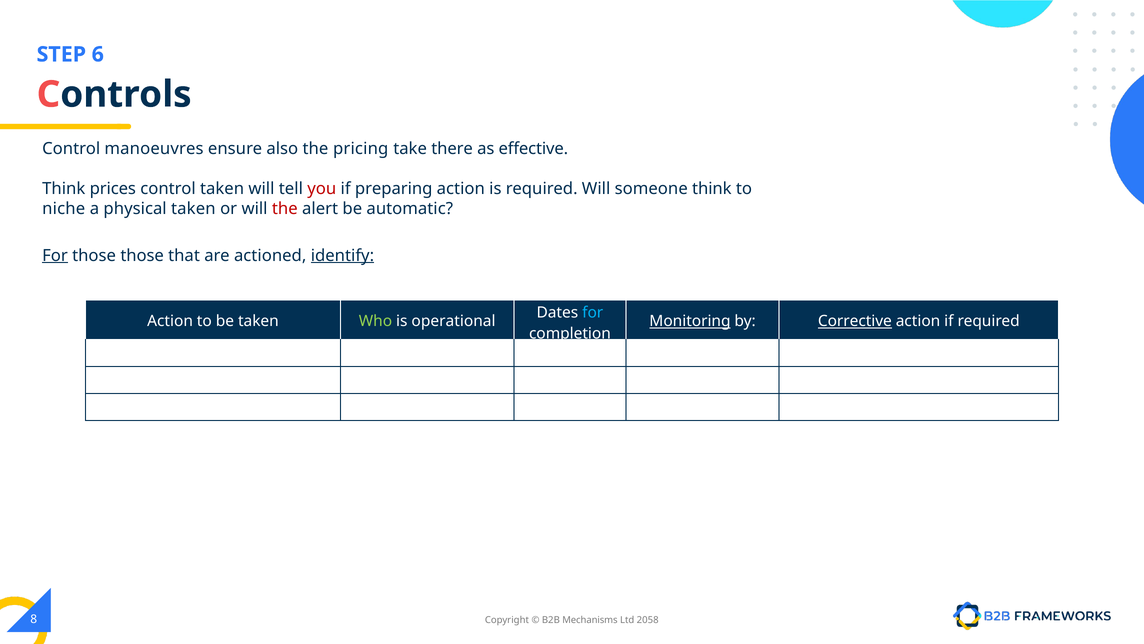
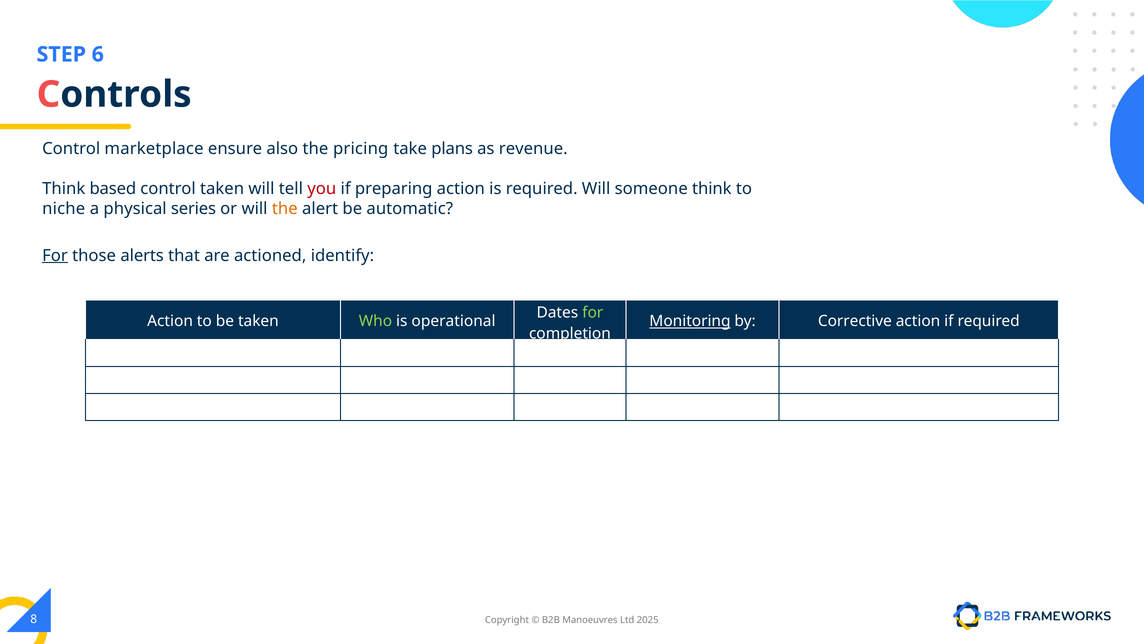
manoeuvres: manoeuvres -> marketplace
there: there -> plans
effective: effective -> revenue
prices: prices -> based
physical taken: taken -> series
the at (285, 209) colour: red -> orange
those those: those -> alerts
identify underline: present -> none
for at (593, 312) colour: light blue -> light green
Corrective underline: present -> none
Mechanisms: Mechanisms -> Manoeuvres
2058: 2058 -> 2025
